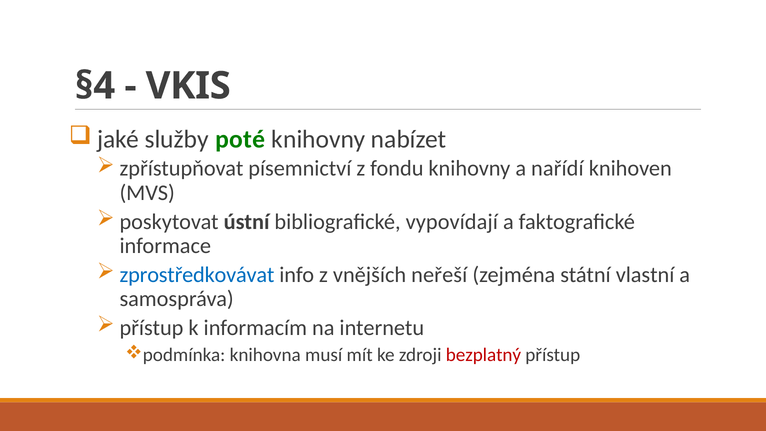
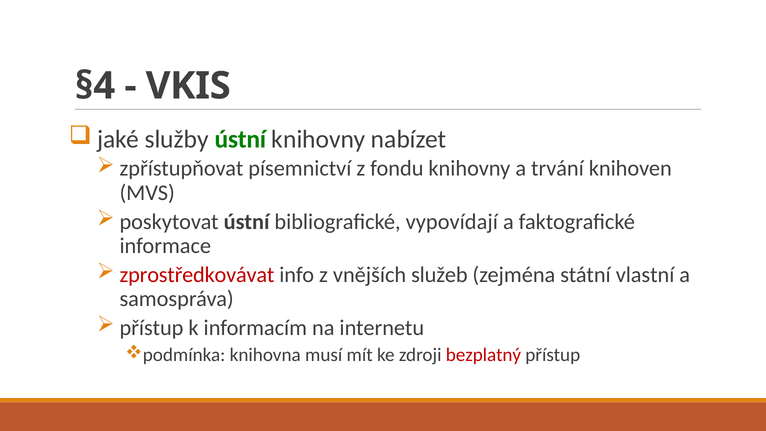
služby poté: poté -> ústní
nařídí: nařídí -> trvání
zprostředkovávat colour: blue -> red
neřeší: neřeší -> služeb
